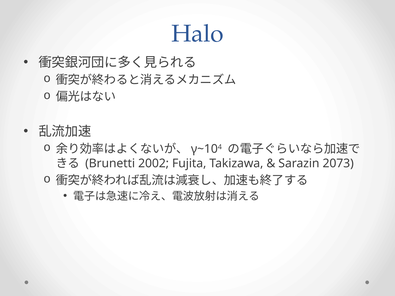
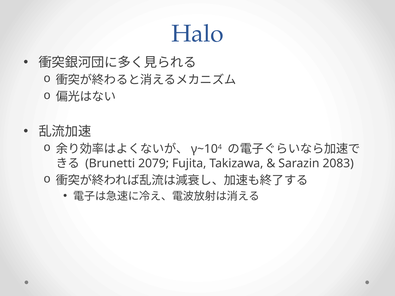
2002: 2002 -> 2079
2073: 2073 -> 2083
